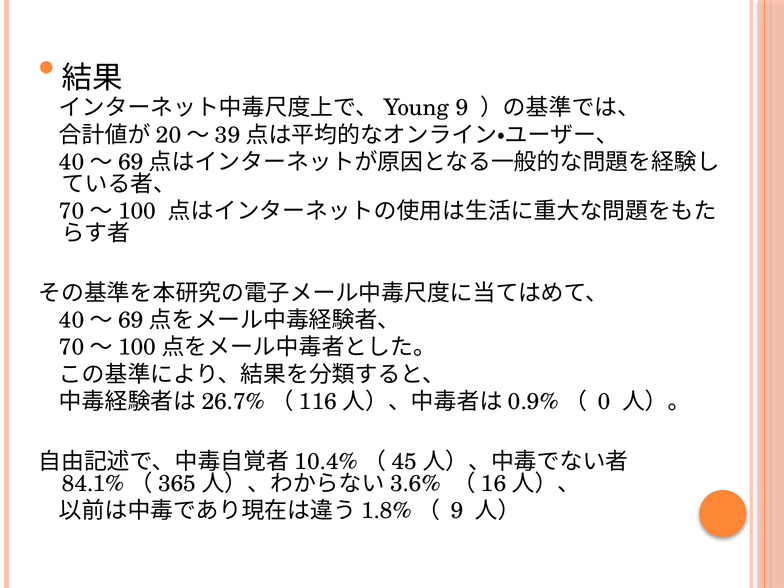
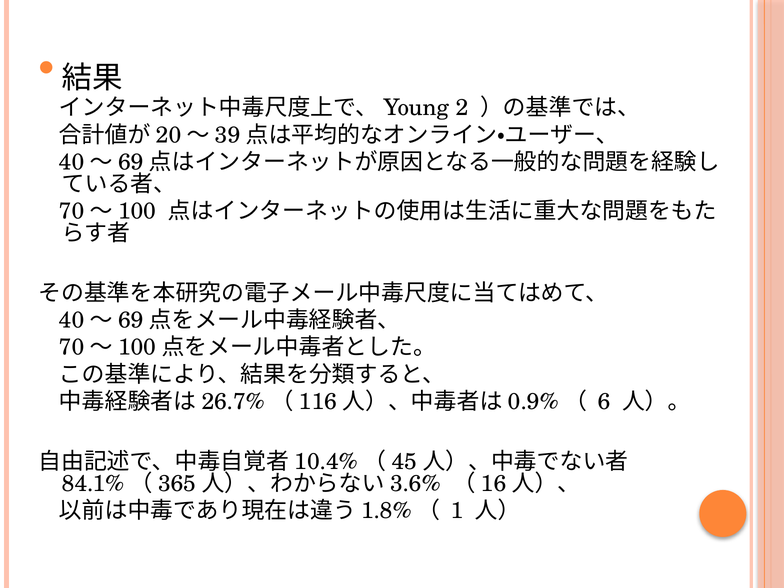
9 at (462, 108): 9 -> 2
0: 0 -> 6
9 at (457, 511): 9 -> 1
